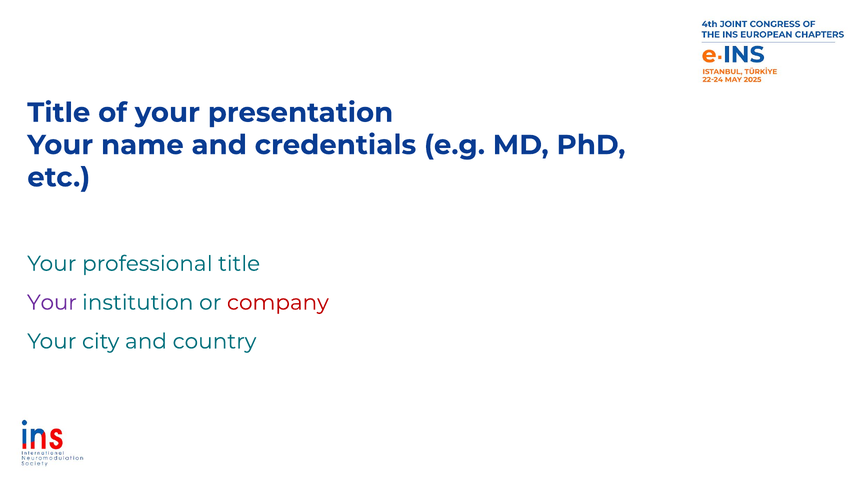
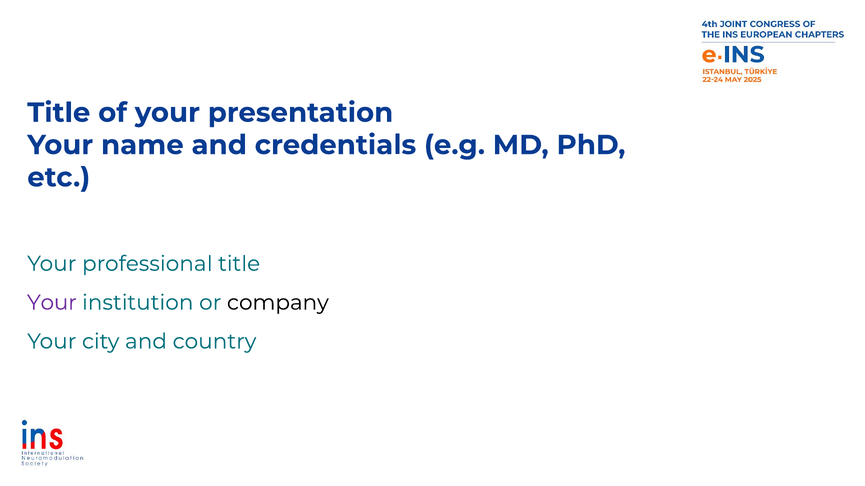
company colour: red -> black
